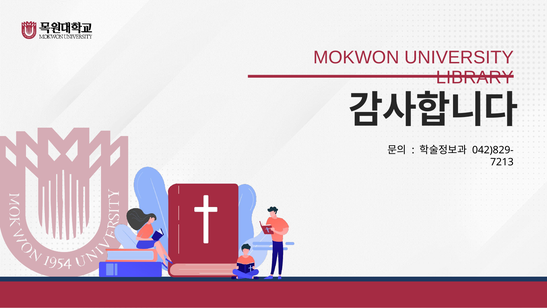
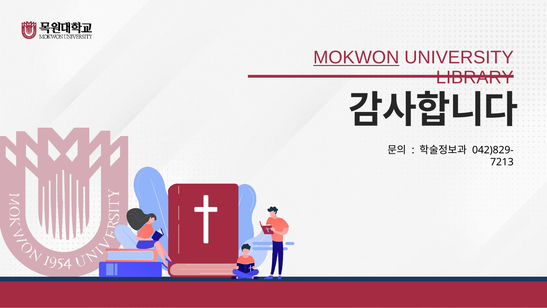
MOKWON underline: none -> present
